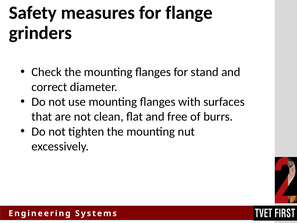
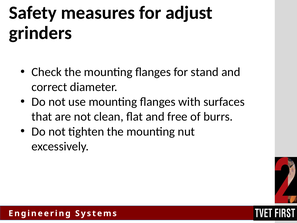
flange: flange -> adjust
